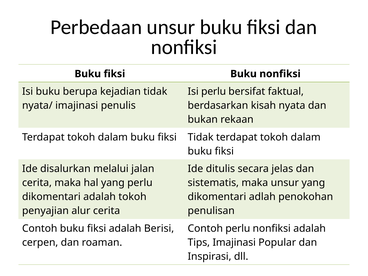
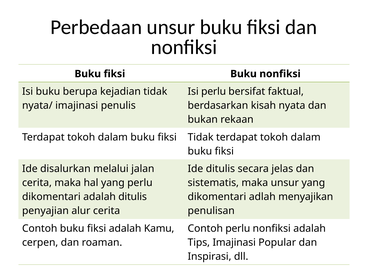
adalah tokoh: tokoh -> ditulis
penokohan: penokohan -> menyajikan
Berisi: Berisi -> Kamu
